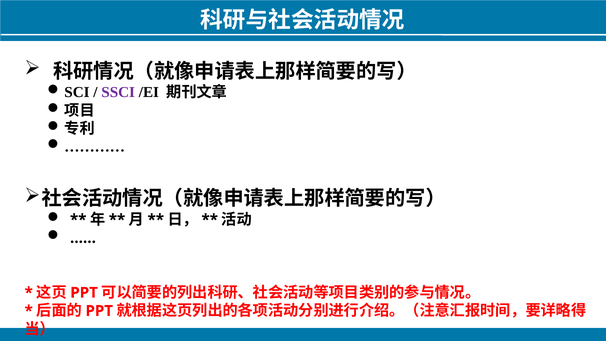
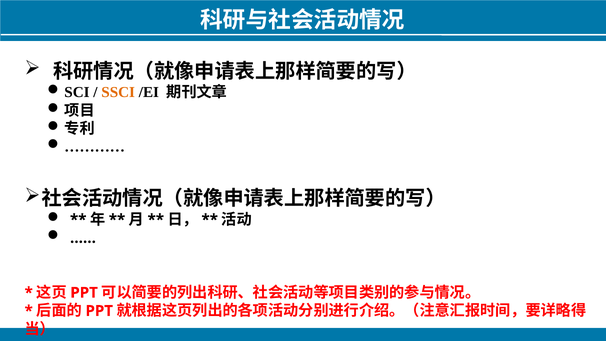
SSCI colour: purple -> orange
